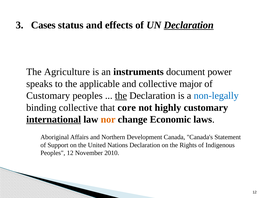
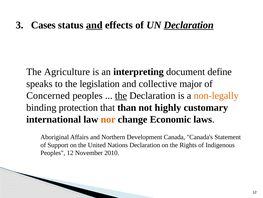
and at (94, 25) underline: none -> present
instruments: instruments -> interpreting
power: power -> define
applicable: applicable -> legislation
Customary at (48, 95): Customary -> Concerned
non-legally colour: blue -> orange
binding collective: collective -> protection
core: core -> than
international underline: present -> none
